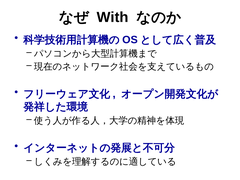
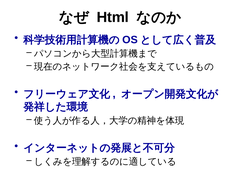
With: With -> Html
